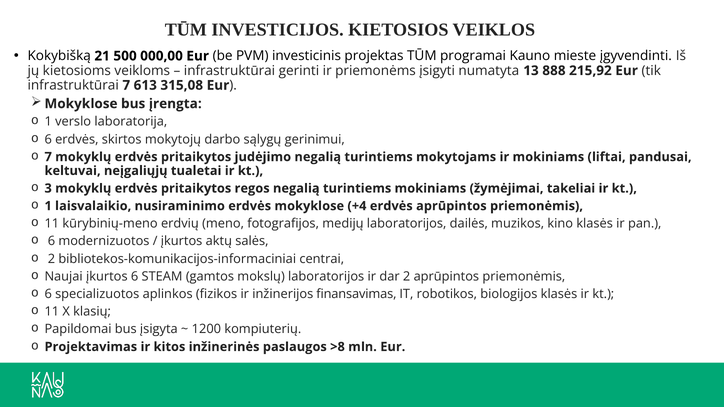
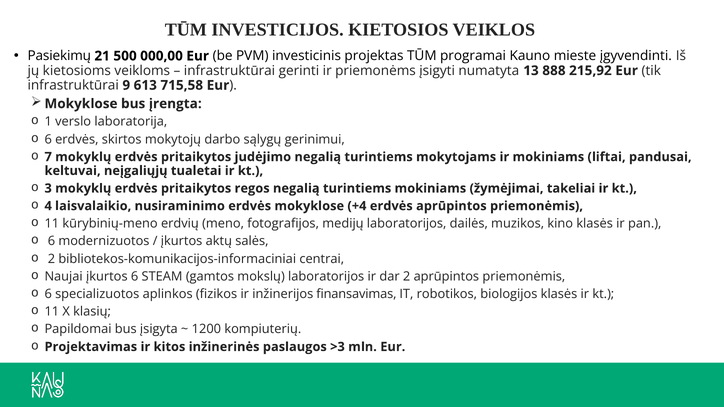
Kokybišką: Kokybišką -> Pasiekimų
infrastruktūrai 7: 7 -> 9
315,08: 315,08 -> 715,58
1 at (48, 206): 1 -> 4
>8: >8 -> >3
